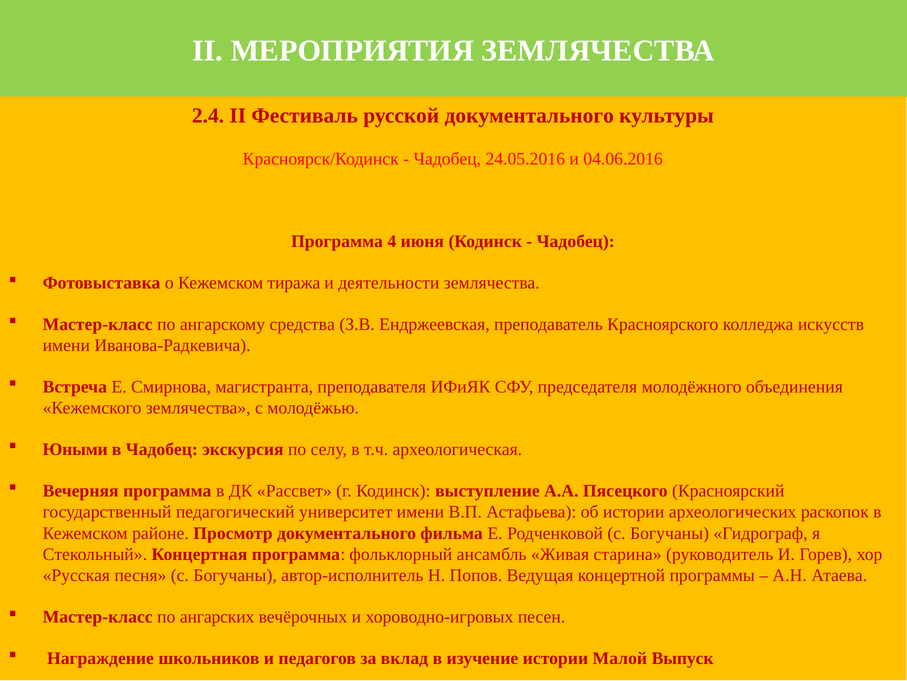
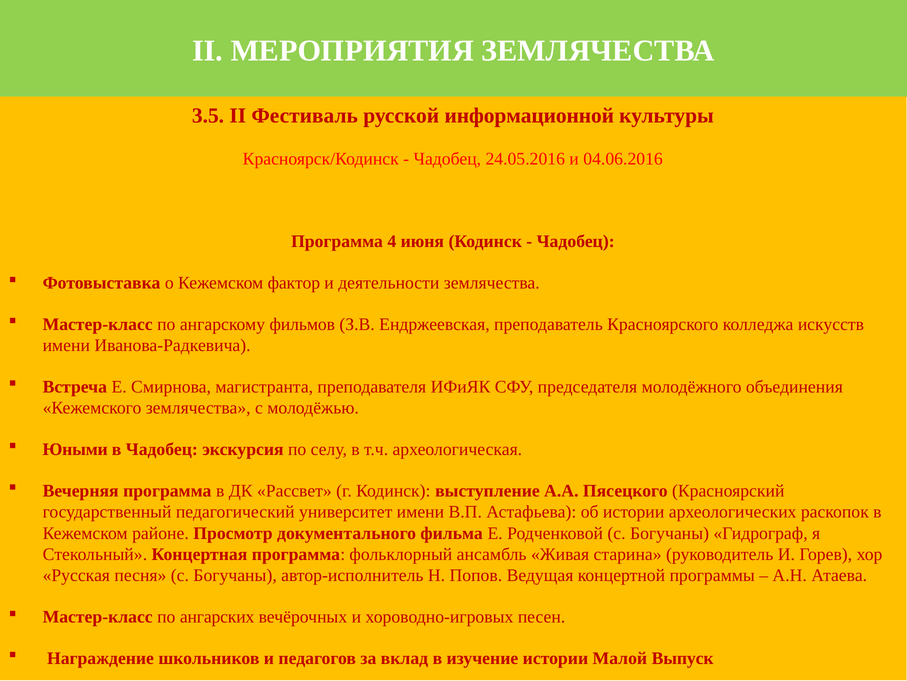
2.4: 2.4 -> 3.5
русской документального: документального -> информационной
тиража: тиража -> фактор
средства: средства -> фильмов
